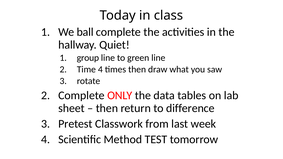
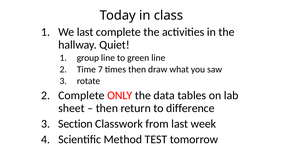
We ball: ball -> last
Time 4: 4 -> 7
Pretest: Pretest -> Section
